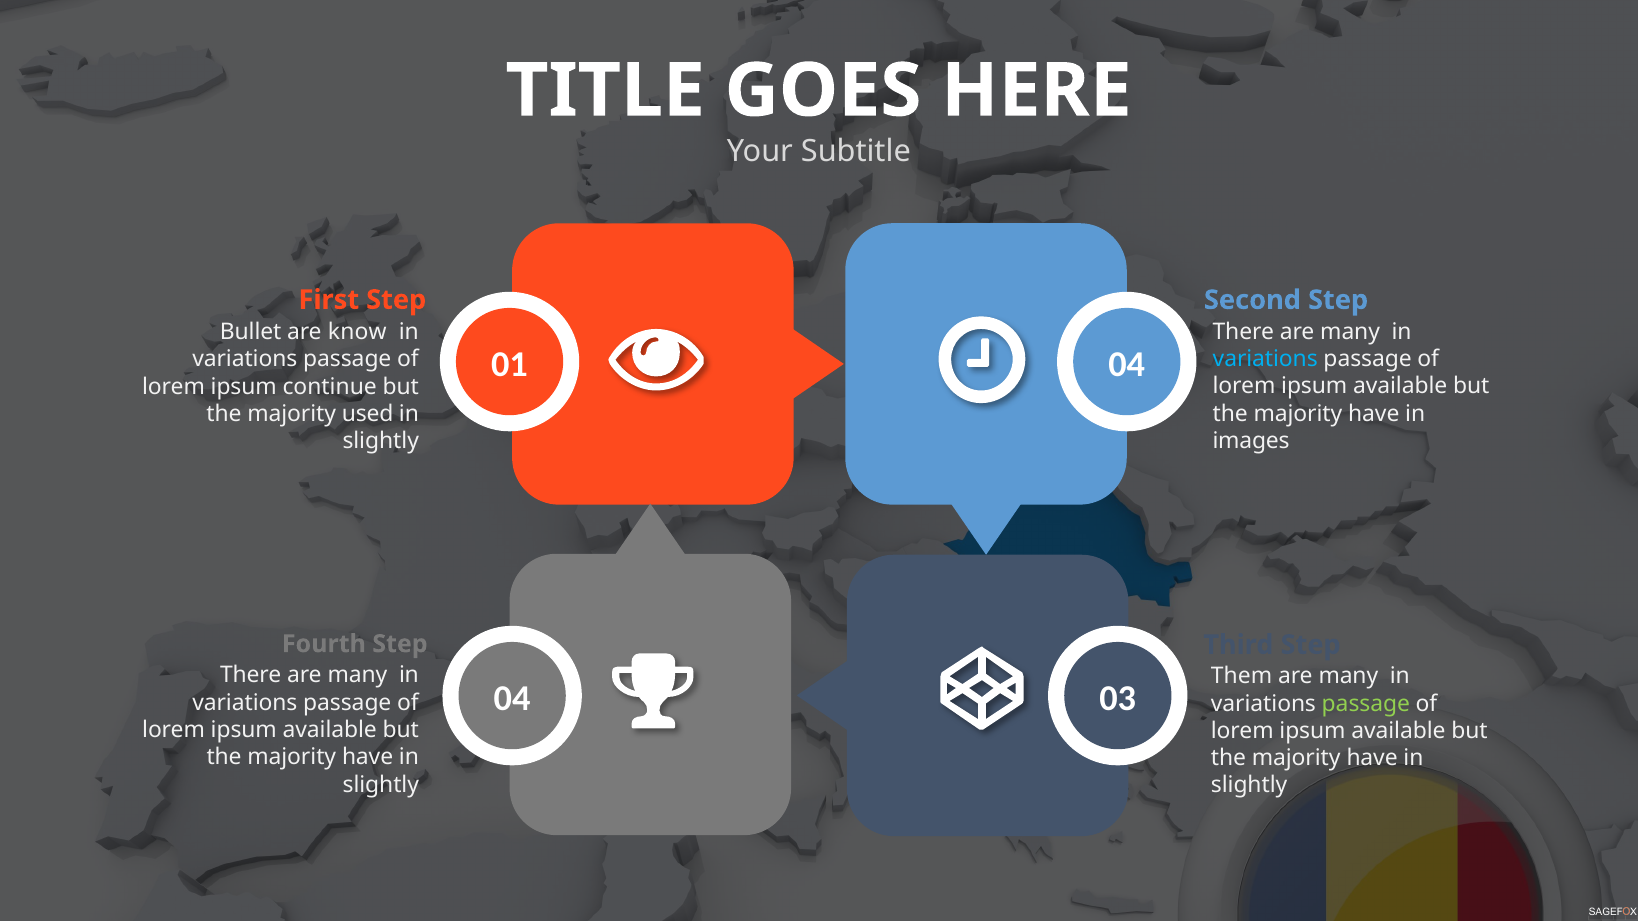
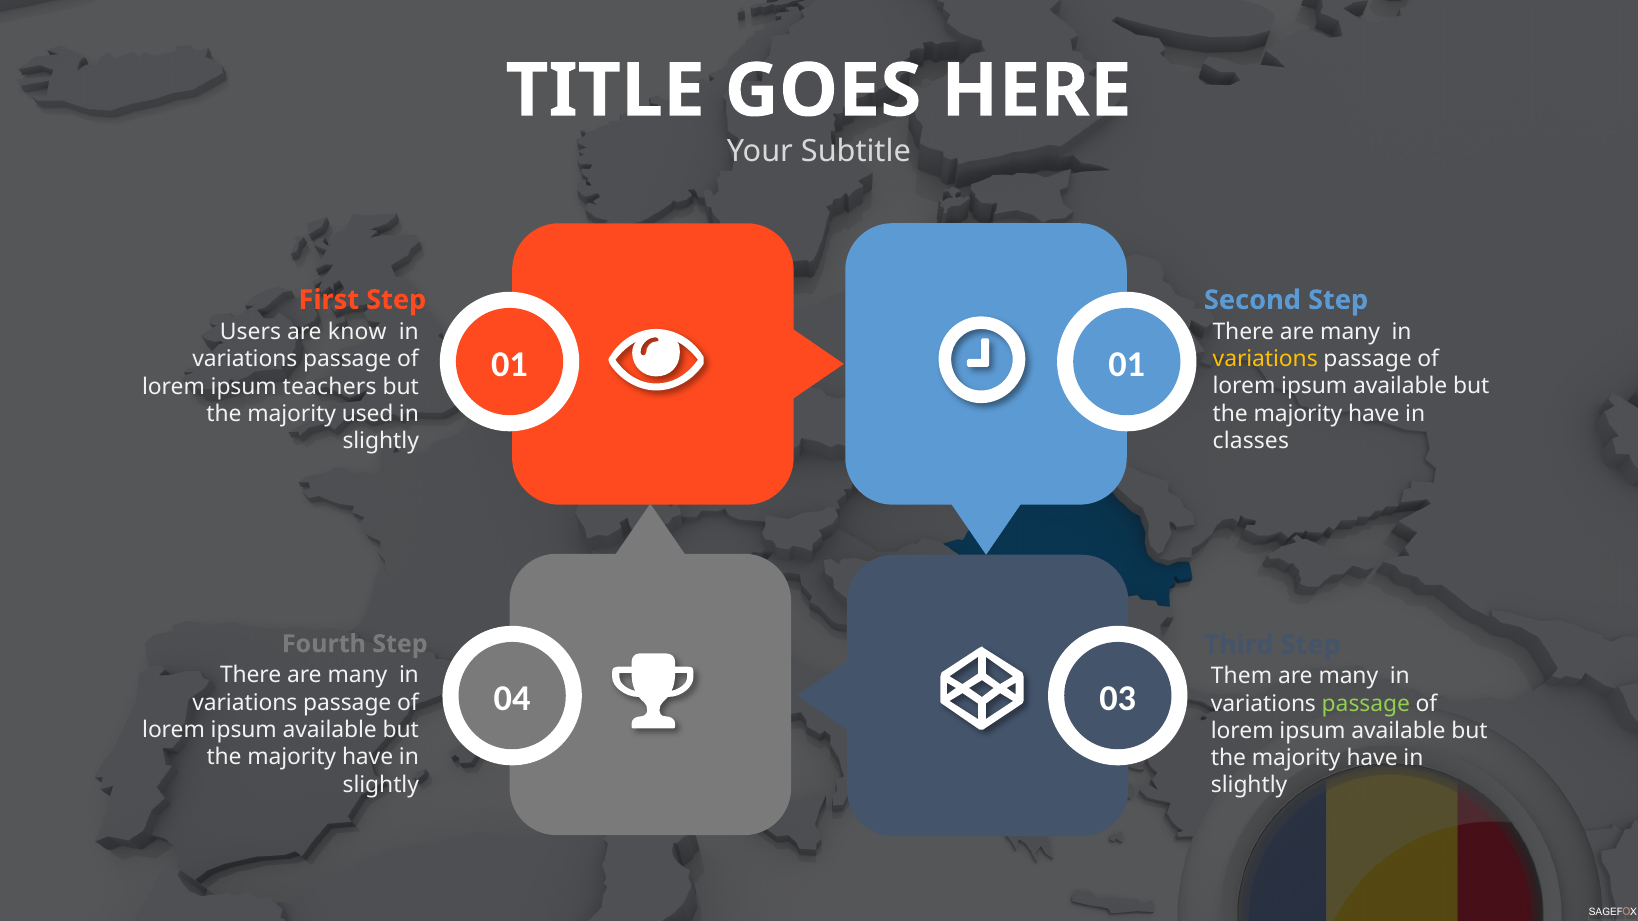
Bullet: Bullet -> Users
01 04: 04 -> 01
variations at (1265, 359) colour: light blue -> yellow
continue: continue -> teachers
images: images -> classes
